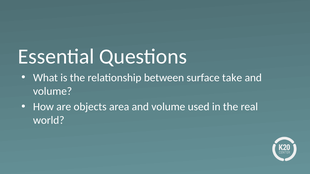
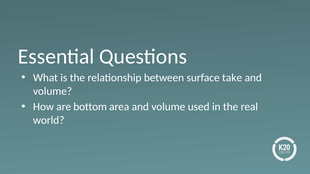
objects: objects -> bottom
